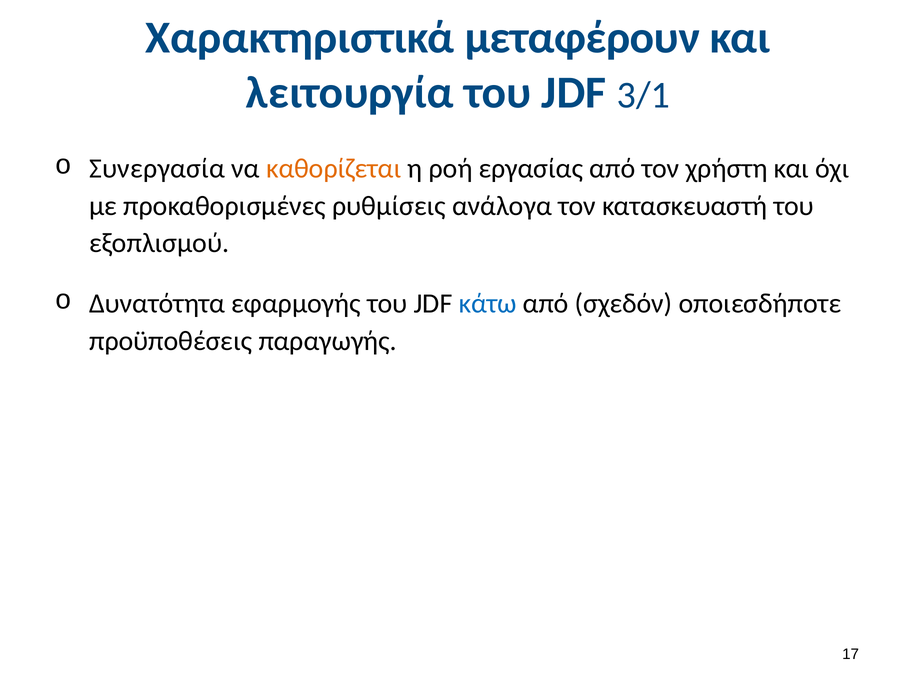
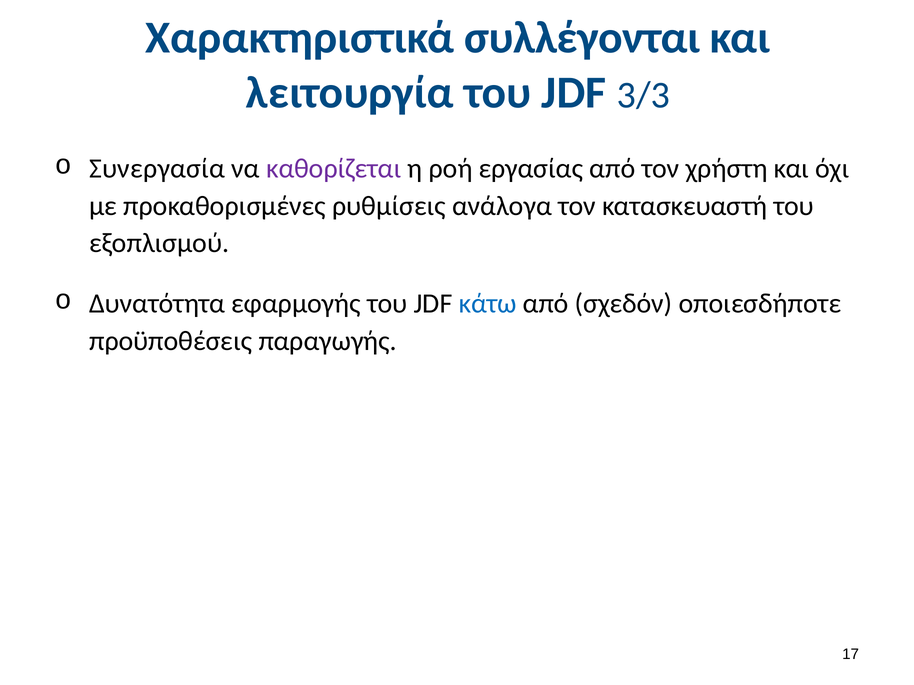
μεταφέρουν: μεταφέρουν -> συλλέγονται
3/1: 3/1 -> 3/3
καθορίζεται colour: orange -> purple
